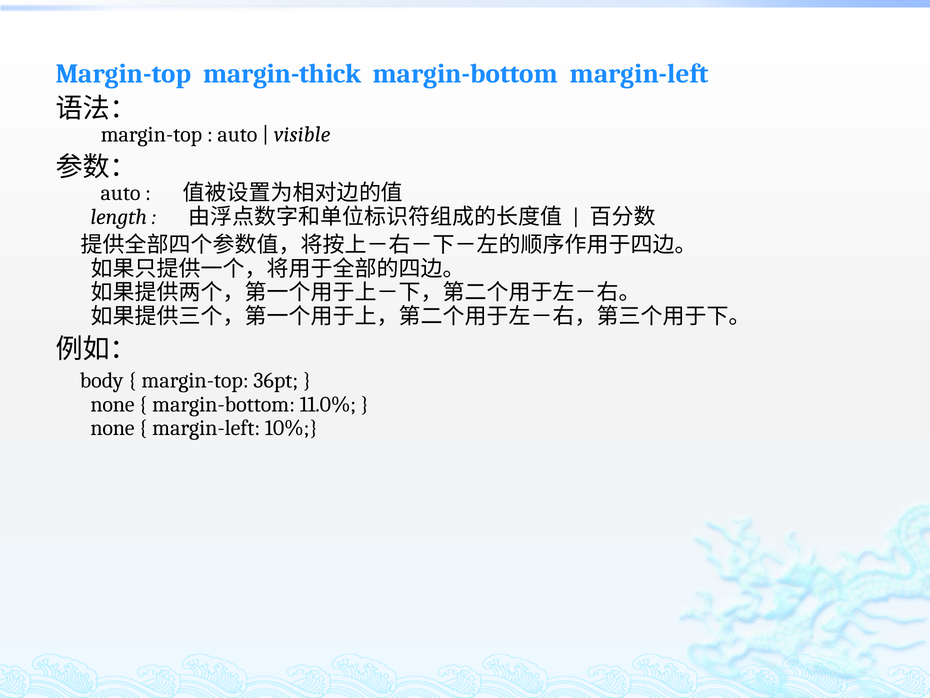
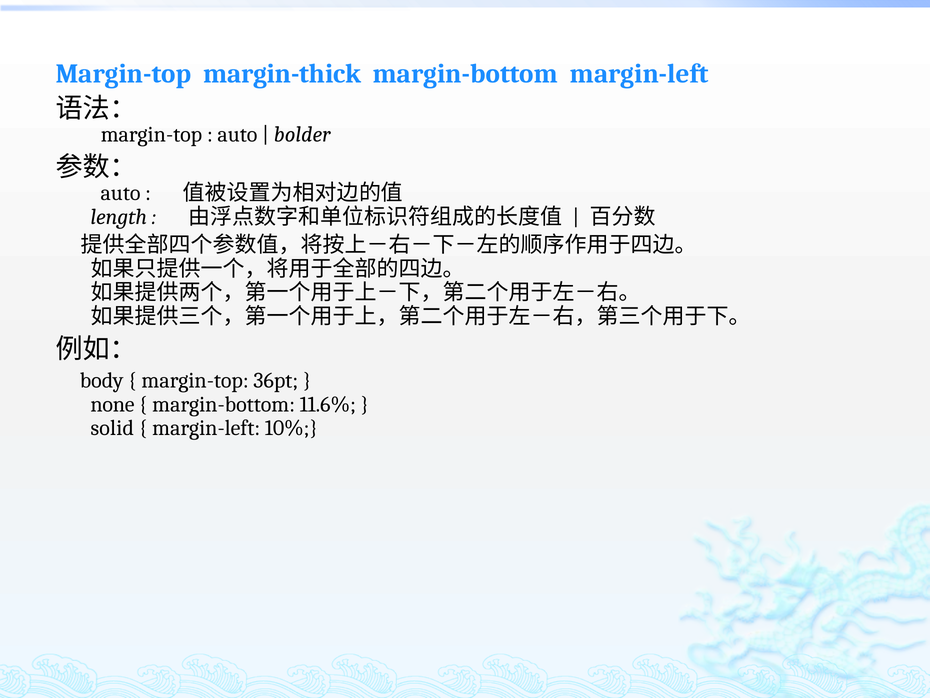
visible: visible -> bolder
11.0%: 11.0% -> 11.6%
none at (112, 428): none -> solid
